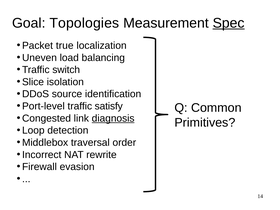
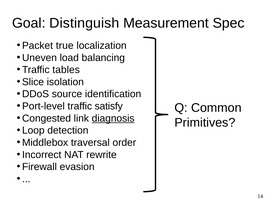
Topologies: Topologies -> Distinguish
Spec underline: present -> none
switch: switch -> tables
